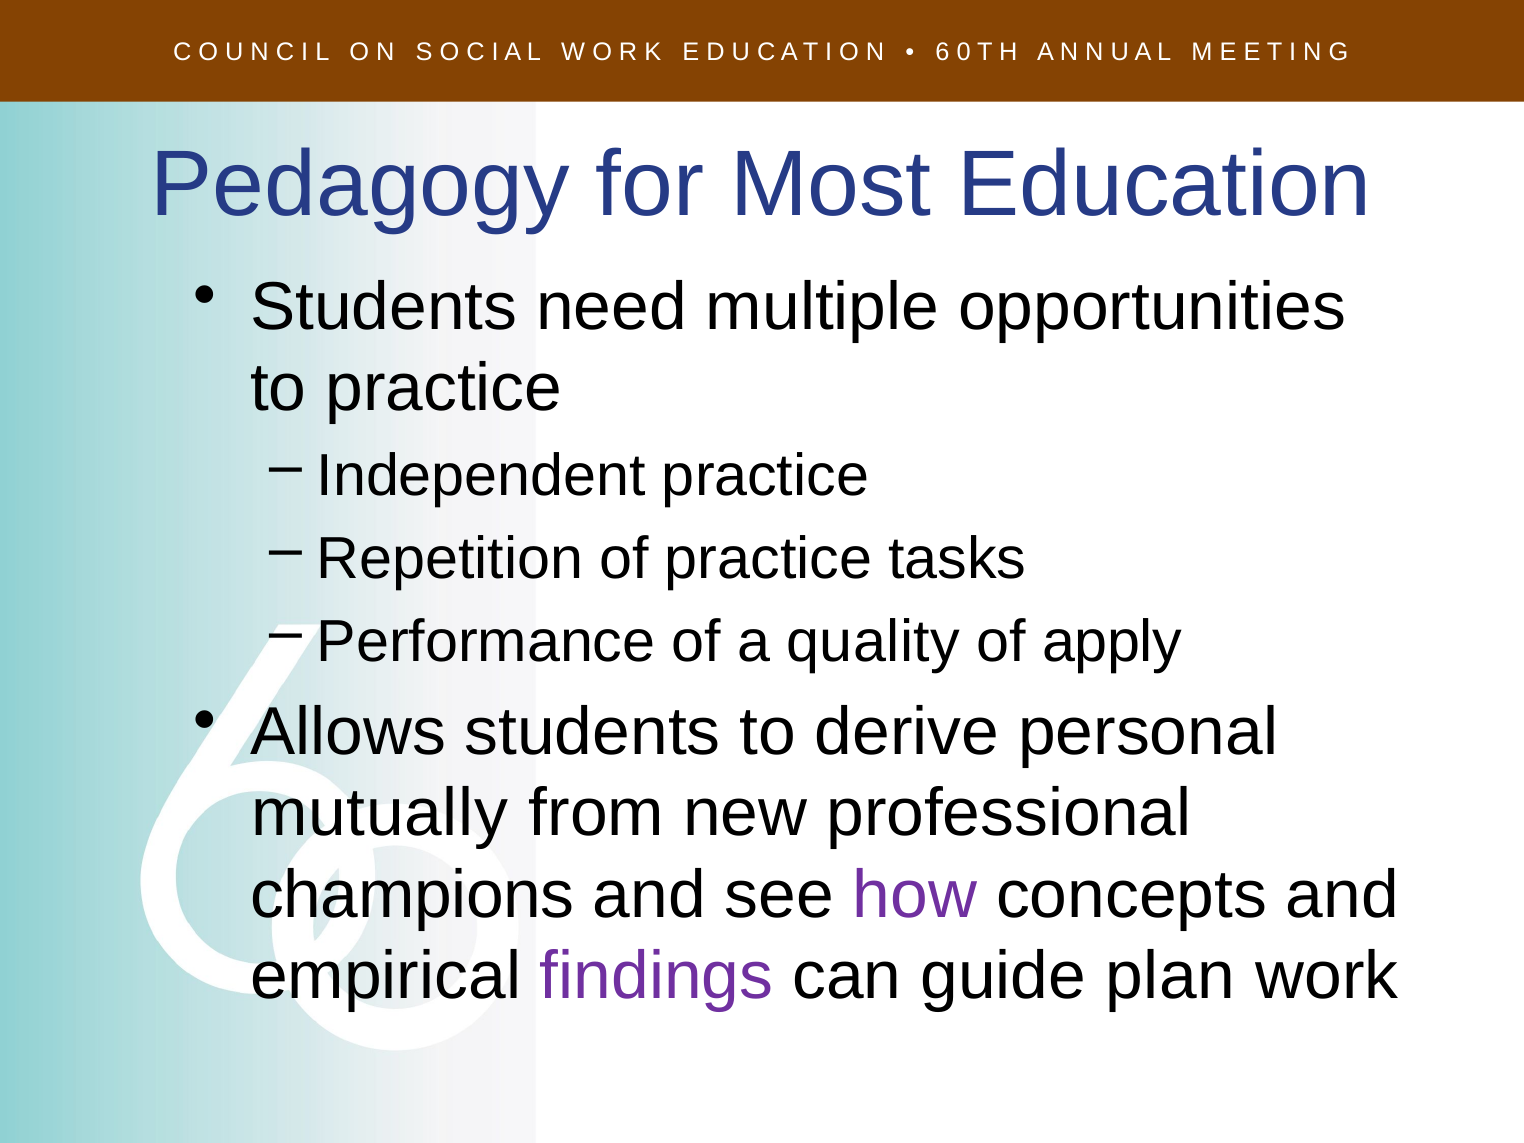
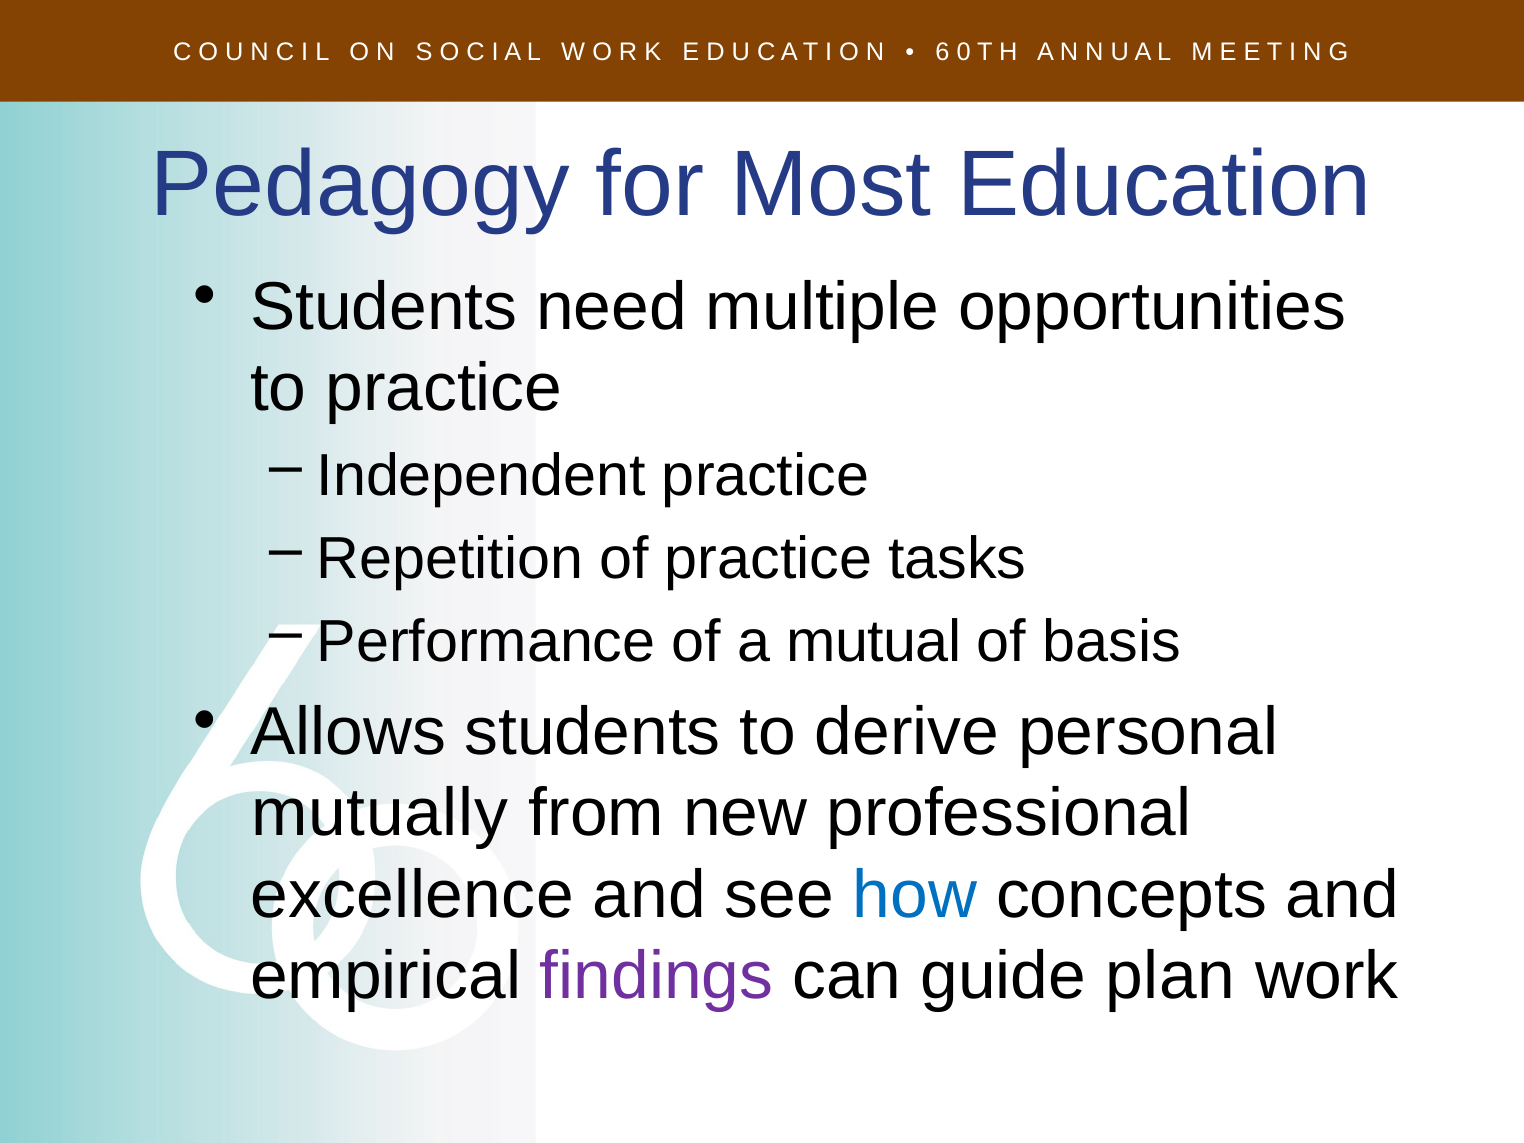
quality: quality -> mutual
apply: apply -> basis
champions: champions -> excellence
how colour: purple -> blue
